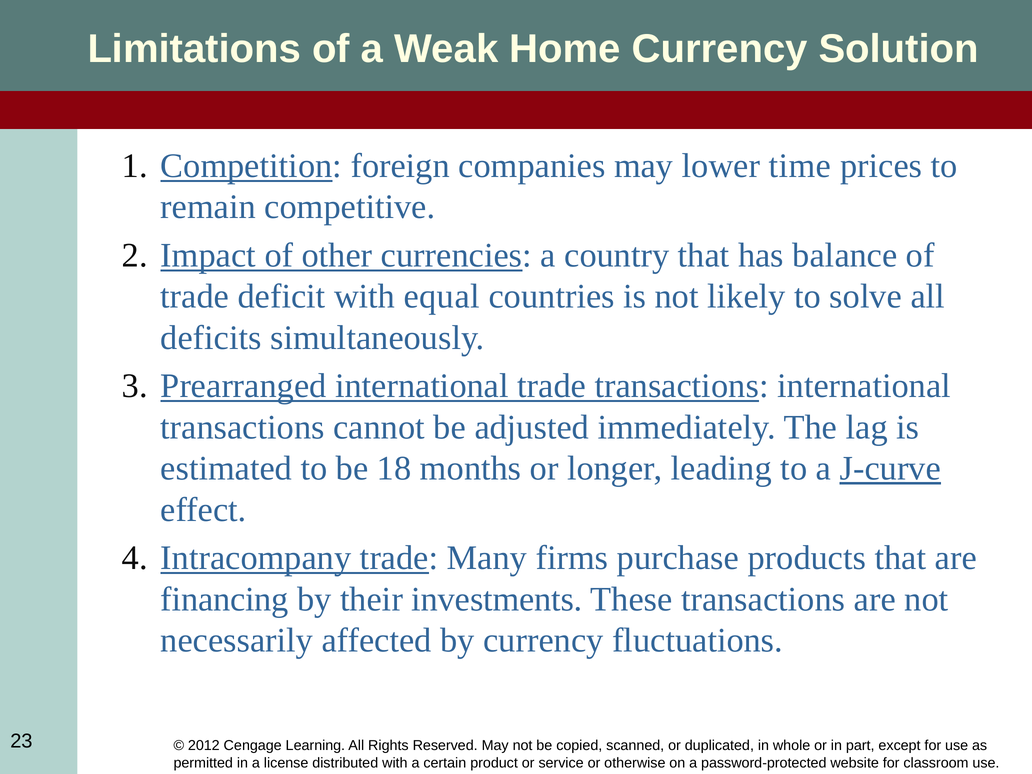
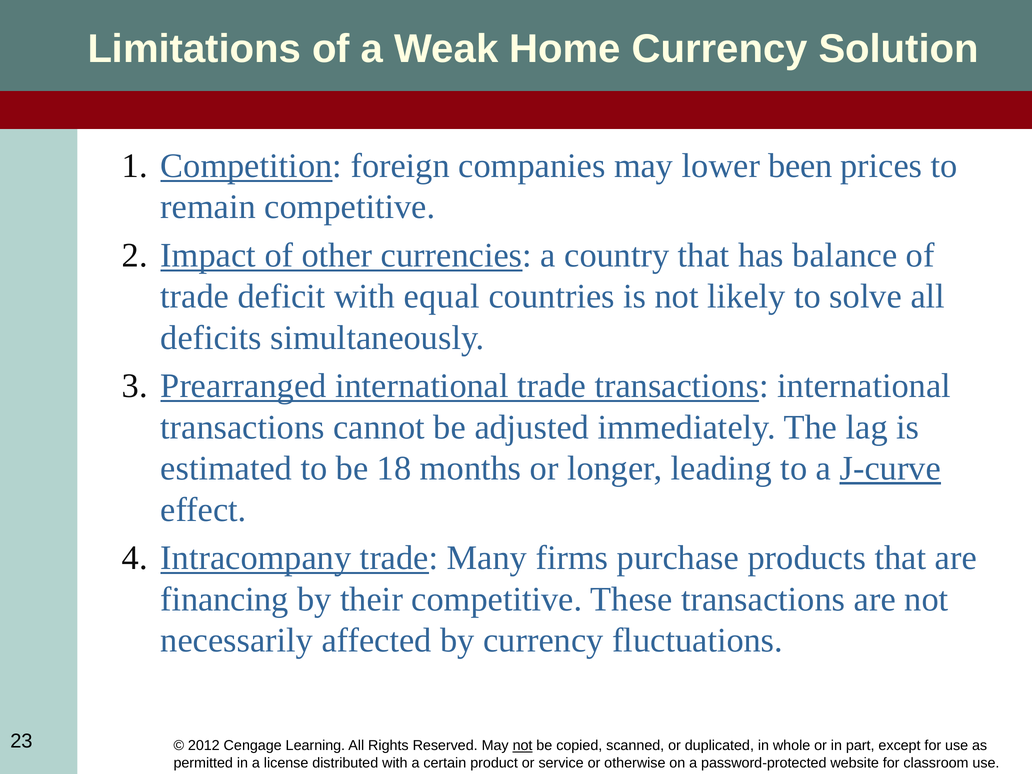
time: time -> been
their investments: investments -> competitive
not at (523, 746) underline: none -> present
